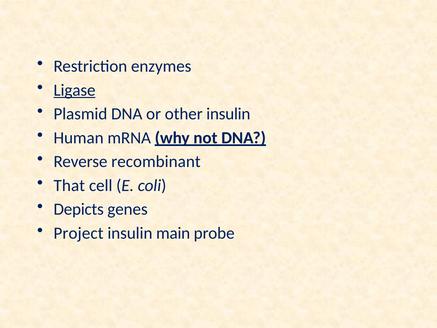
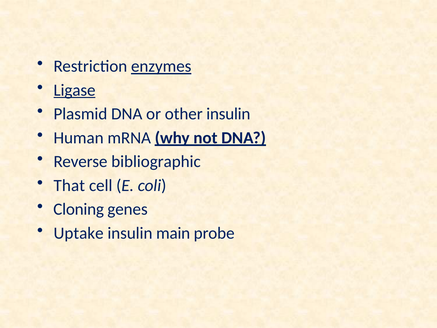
enzymes underline: none -> present
recombinant: recombinant -> bibliographic
Depicts: Depicts -> Cloning
Project: Project -> Uptake
